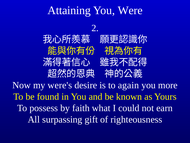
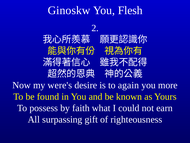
Attaining: Attaining -> Ginoskw
Were: Were -> Flesh
